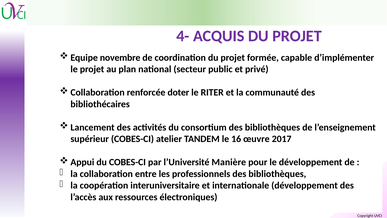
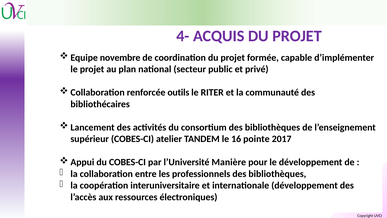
doter: doter -> outils
œuvre: œuvre -> pointe
